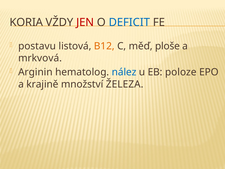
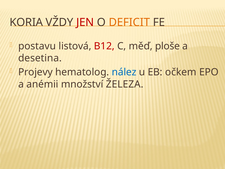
DEFICIT colour: blue -> orange
B12 colour: orange -> red
mrkvová: mrkvová -> desetina
Arginin: Arginin -> Projevy
poloze: poloze -> očkem
krajině: krajině -> anémii
